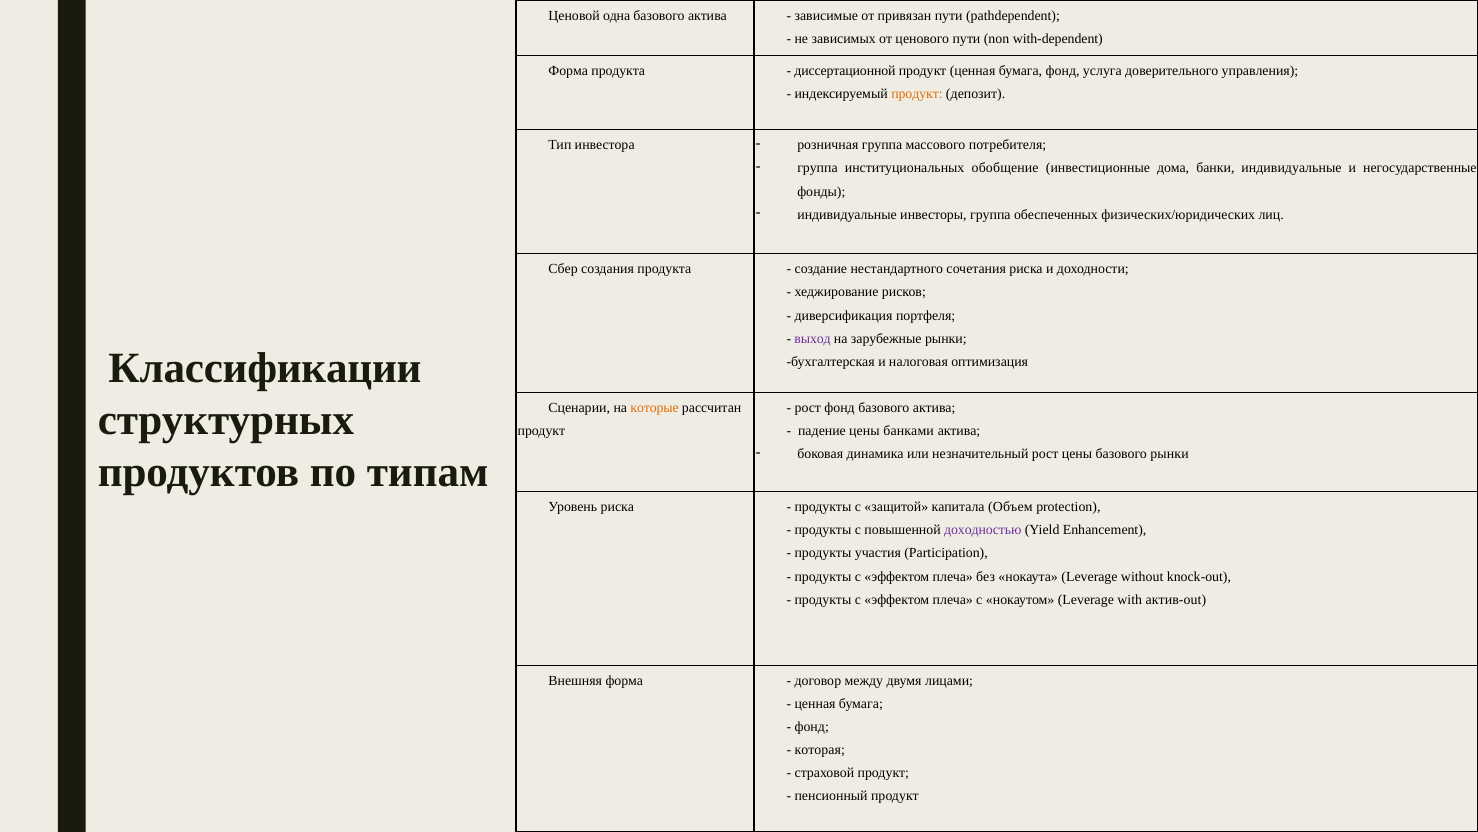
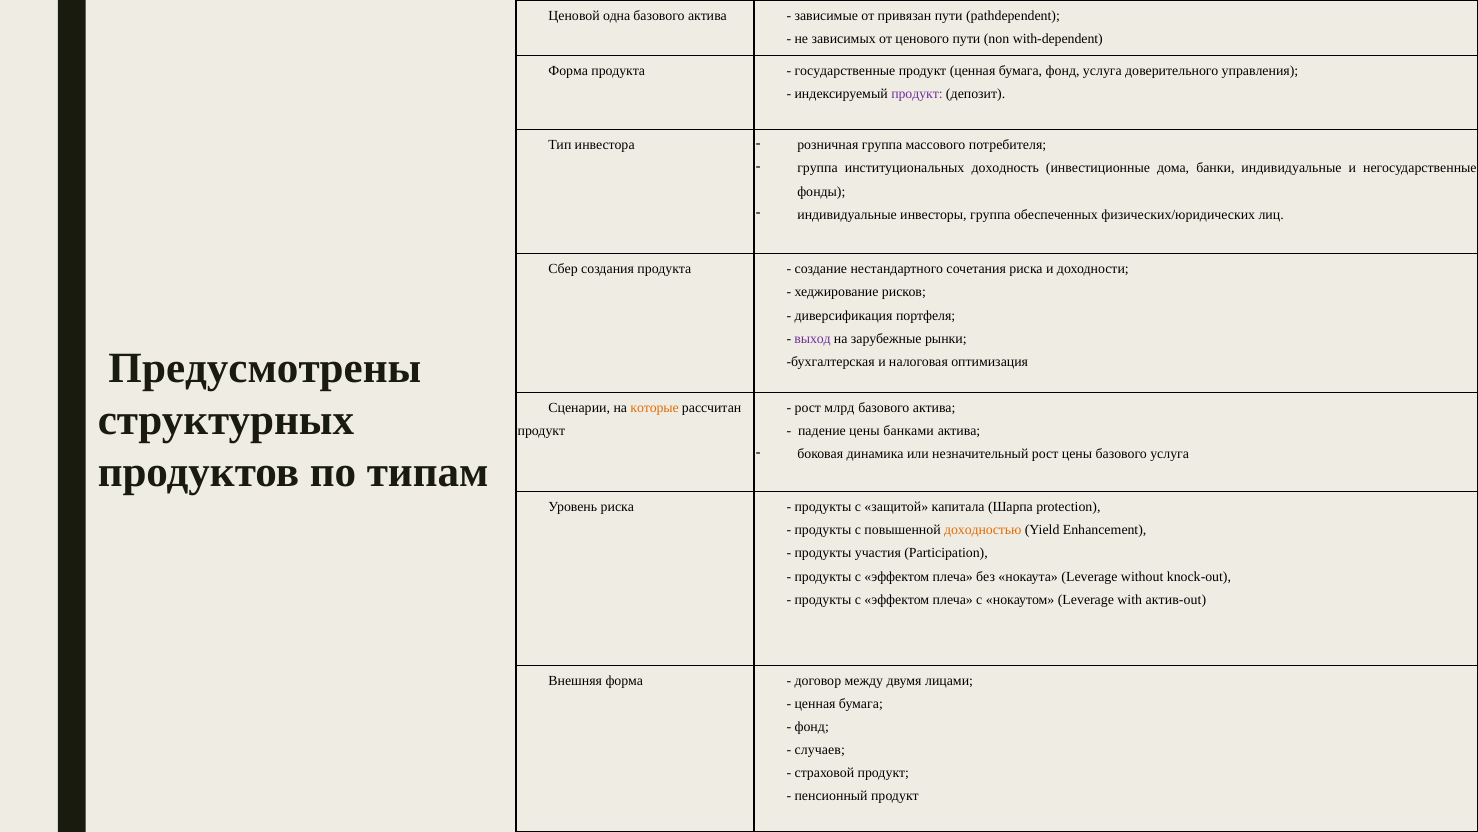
диссертационной: диссертационной -> государственные
продукт at (917, 94) colour: orange -> purple
обобщение: обобщение -> доходность
Классификации: Классификации -> Предусмотрены
рост фонд: фонд -> млрд
базового рынки: рынки -> услуга
Объем: Объем -> Шарпа
доходностью colour: purple -> orange
которая: которая -> случаев
